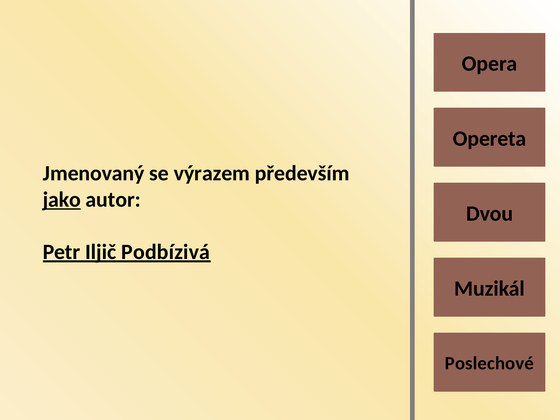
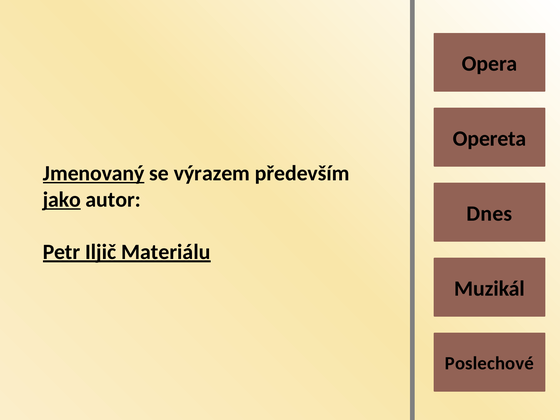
Jmenovaný underline: none -> present
Dvou: Dvou -> Dnes
Podbízivá: Podbízivá -> Materiálu
